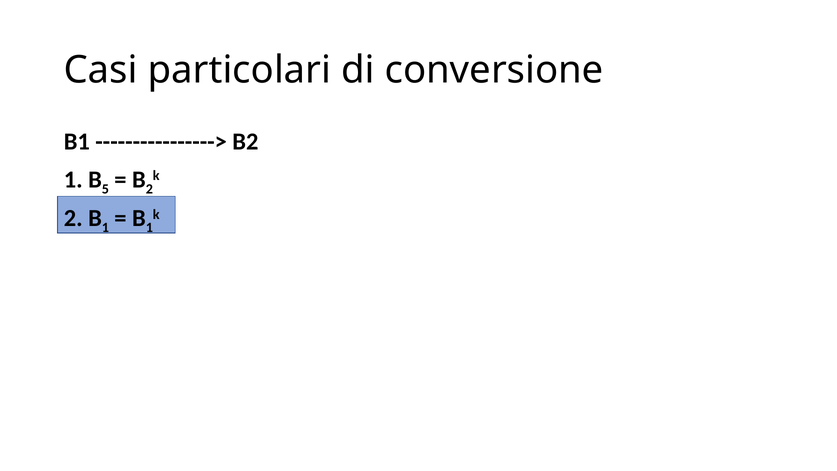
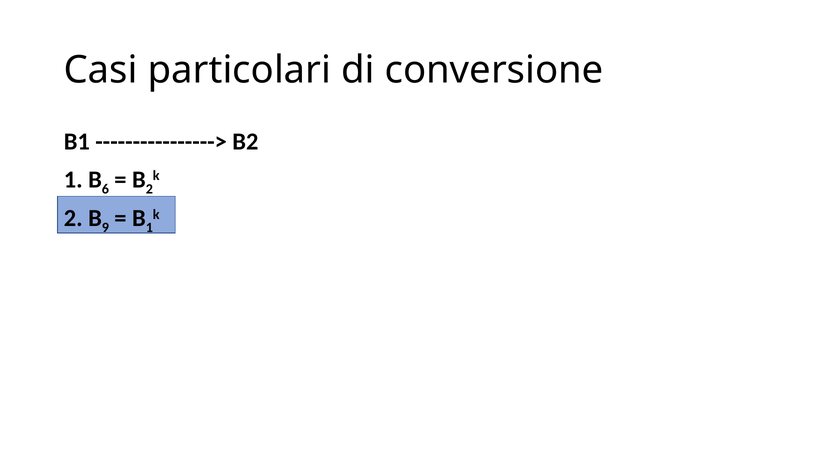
5: 5 -> 6
1 at (105, 228): 1 -> 9
